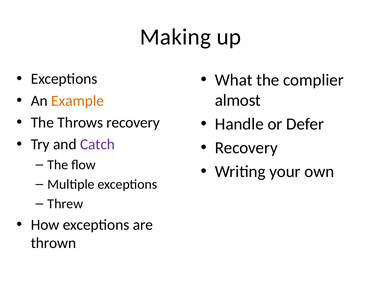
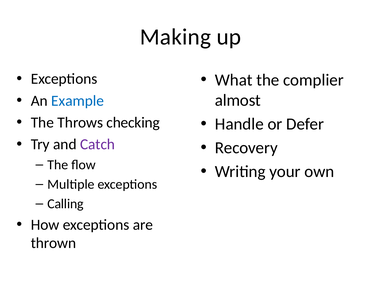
Example colour: orange -> blue
Throws recovery: recovery -> checking
Threw: Threw -> Calling
